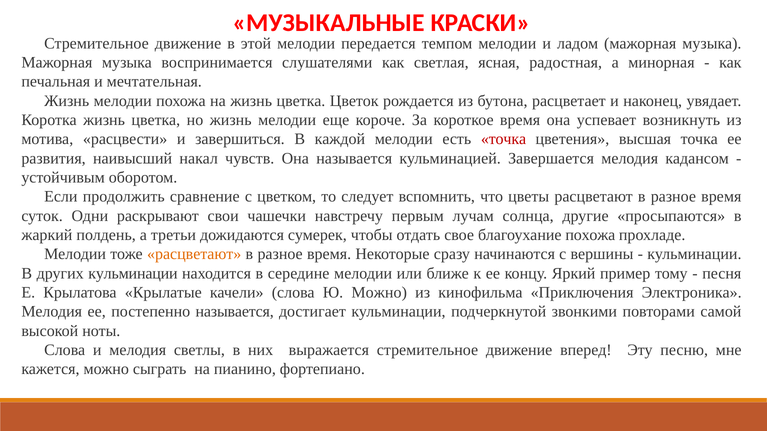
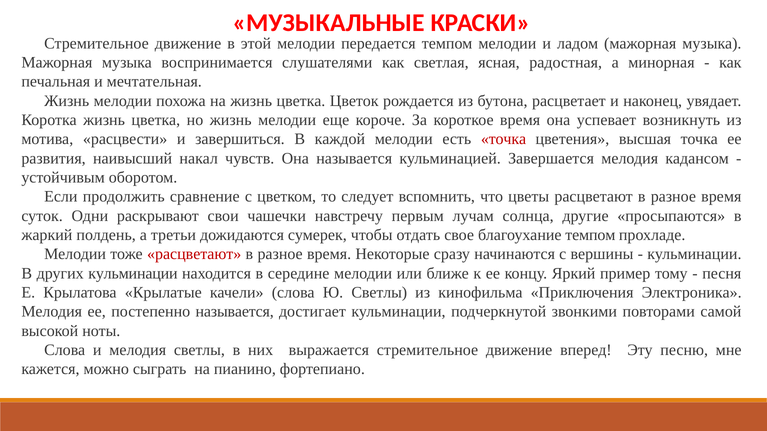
благоухание похожа: похожа -> темпом
расцветают at (194, 254) colour: orange -> red
Ю Можно: Можно -> Светлы
